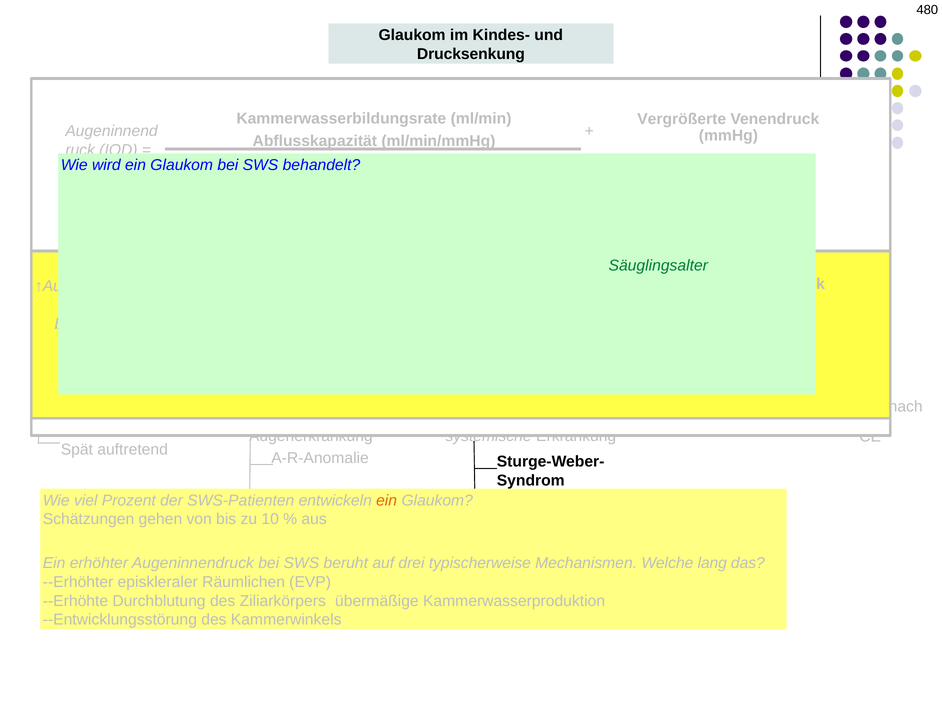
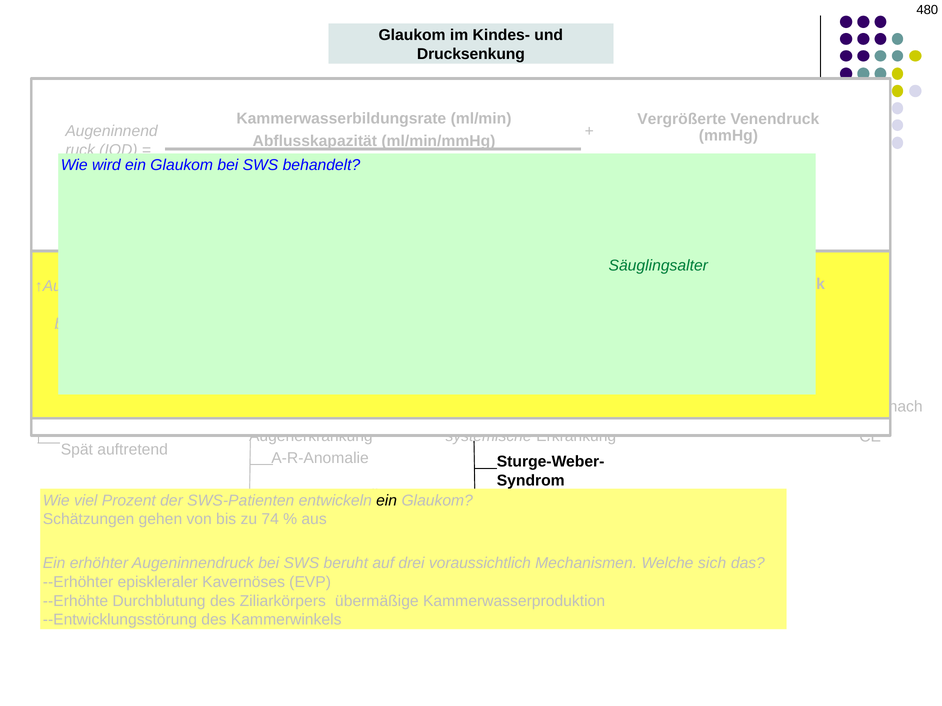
ein at (387, 501) colour: orange -> black
10: 10 -> 74
typischerweise: typischerweise -> voraussichtlich
lang: lang -> sich
episkleraler Räumlichen: Räumlichen -> Kavernöses
